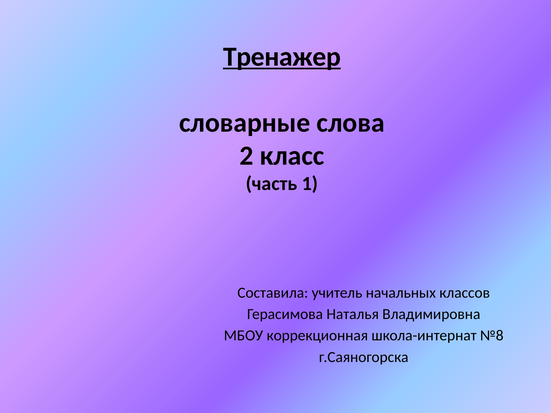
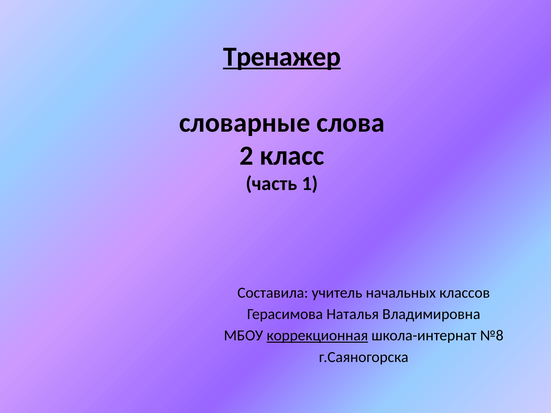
коррекционная underline: none -> present
